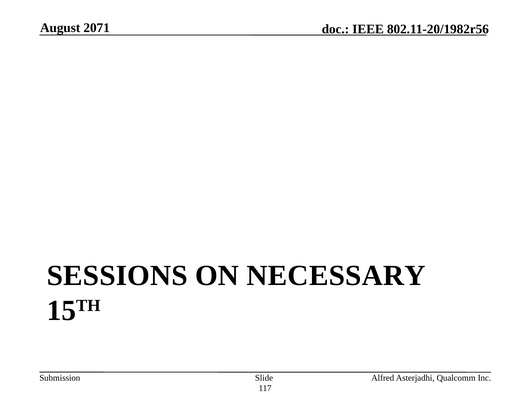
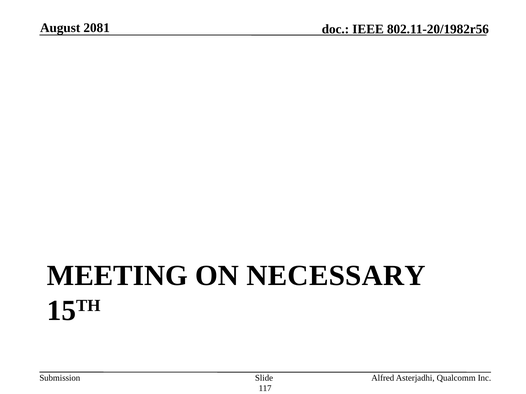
2071: 2071 -> 2081
SESSIONS: SESSIONS -> MEETING
